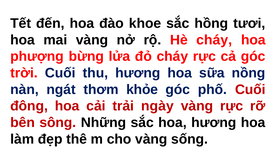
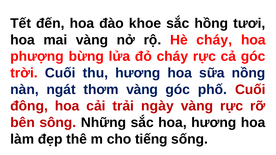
thơm khỏe: khỏe -> vàng
cho vàng: vàng -> tiếng
